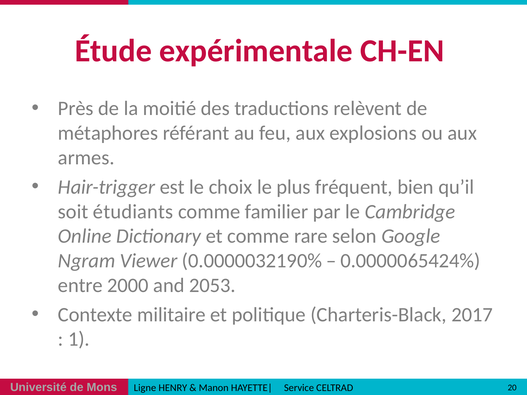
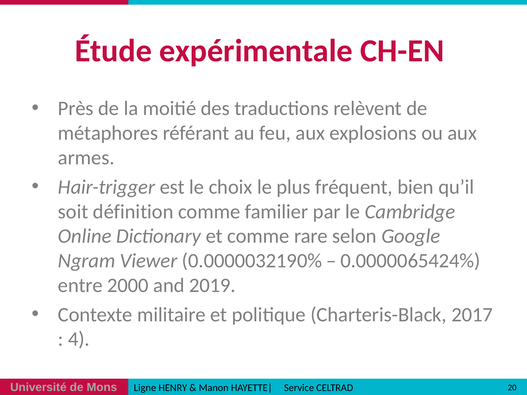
étudiants: étudiants -> définition
2053: 2053 -> 2019
1: 1 -> 4
